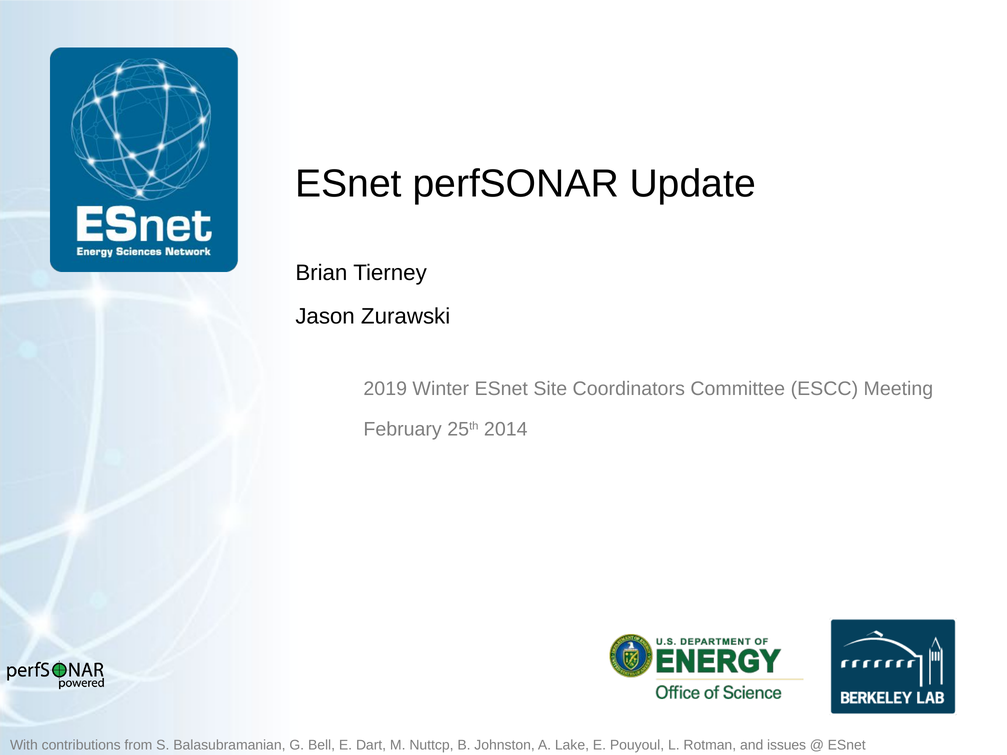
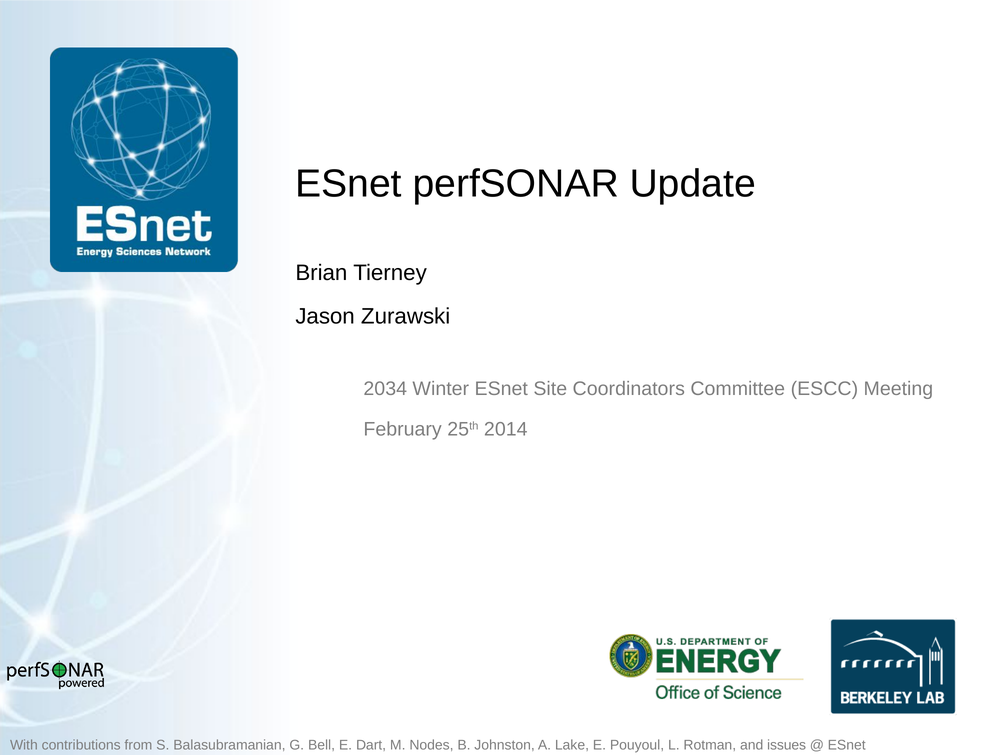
2019: 2019 -> 2034
Nuttcp: Nuttcp -> Nodes
